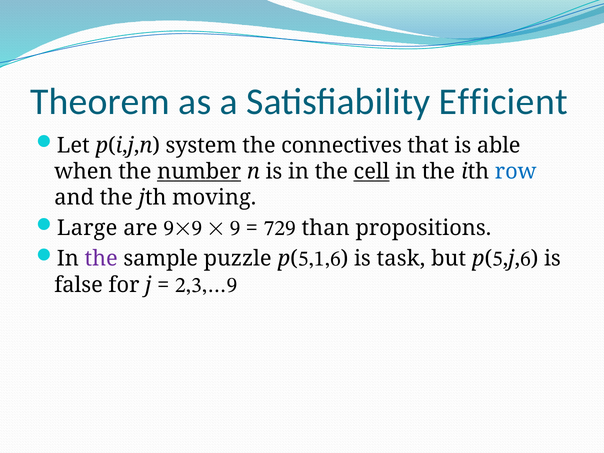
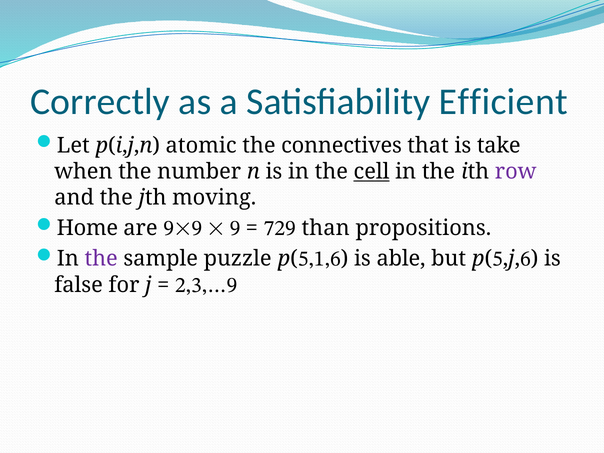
Theorem: Theorem -> Correctly
system: system -> atomic
able: able -> take
number underline: present -> none
row colour: blue -> purple
Large: Large -> Home
task: task -> able
